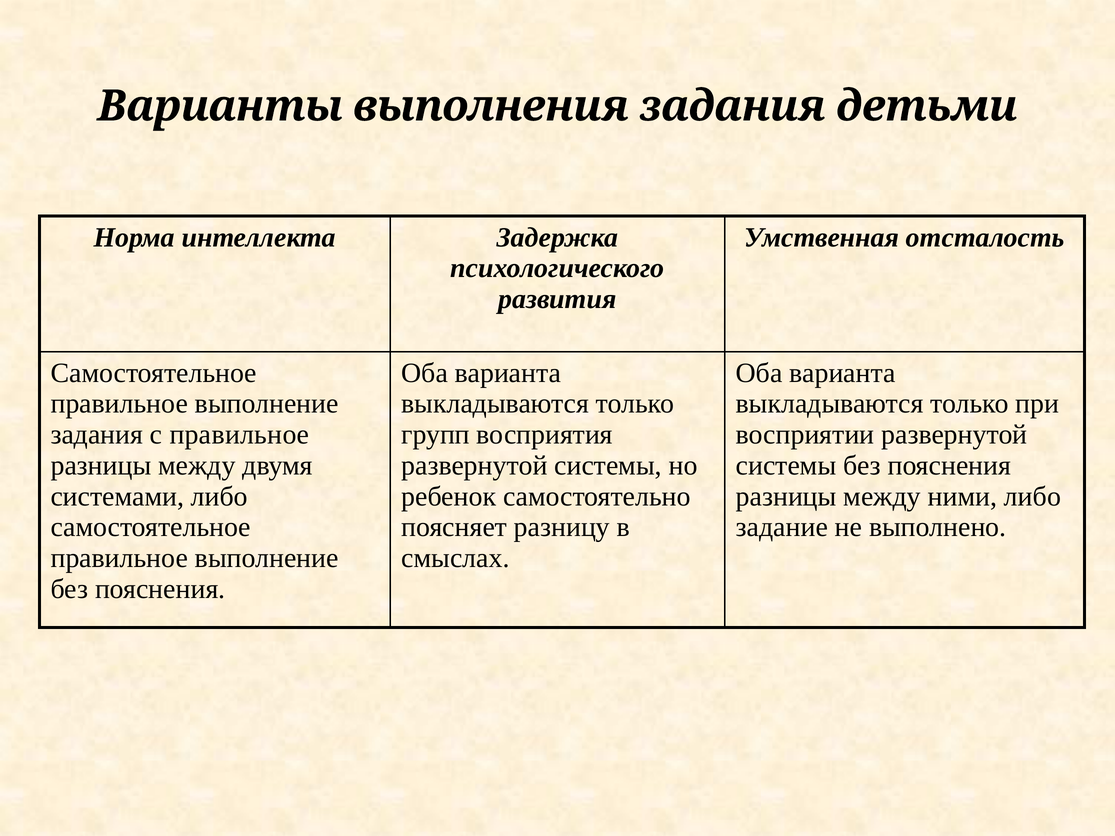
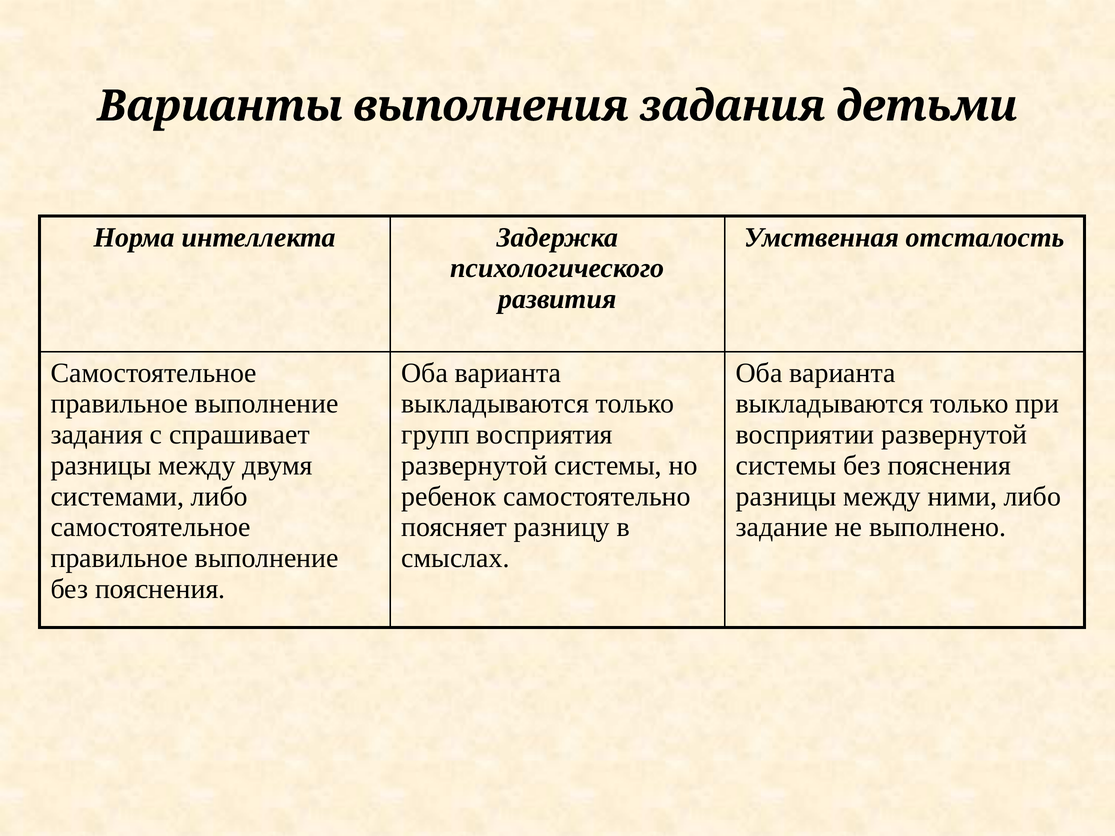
с правильное: правильное -> спрашивает
